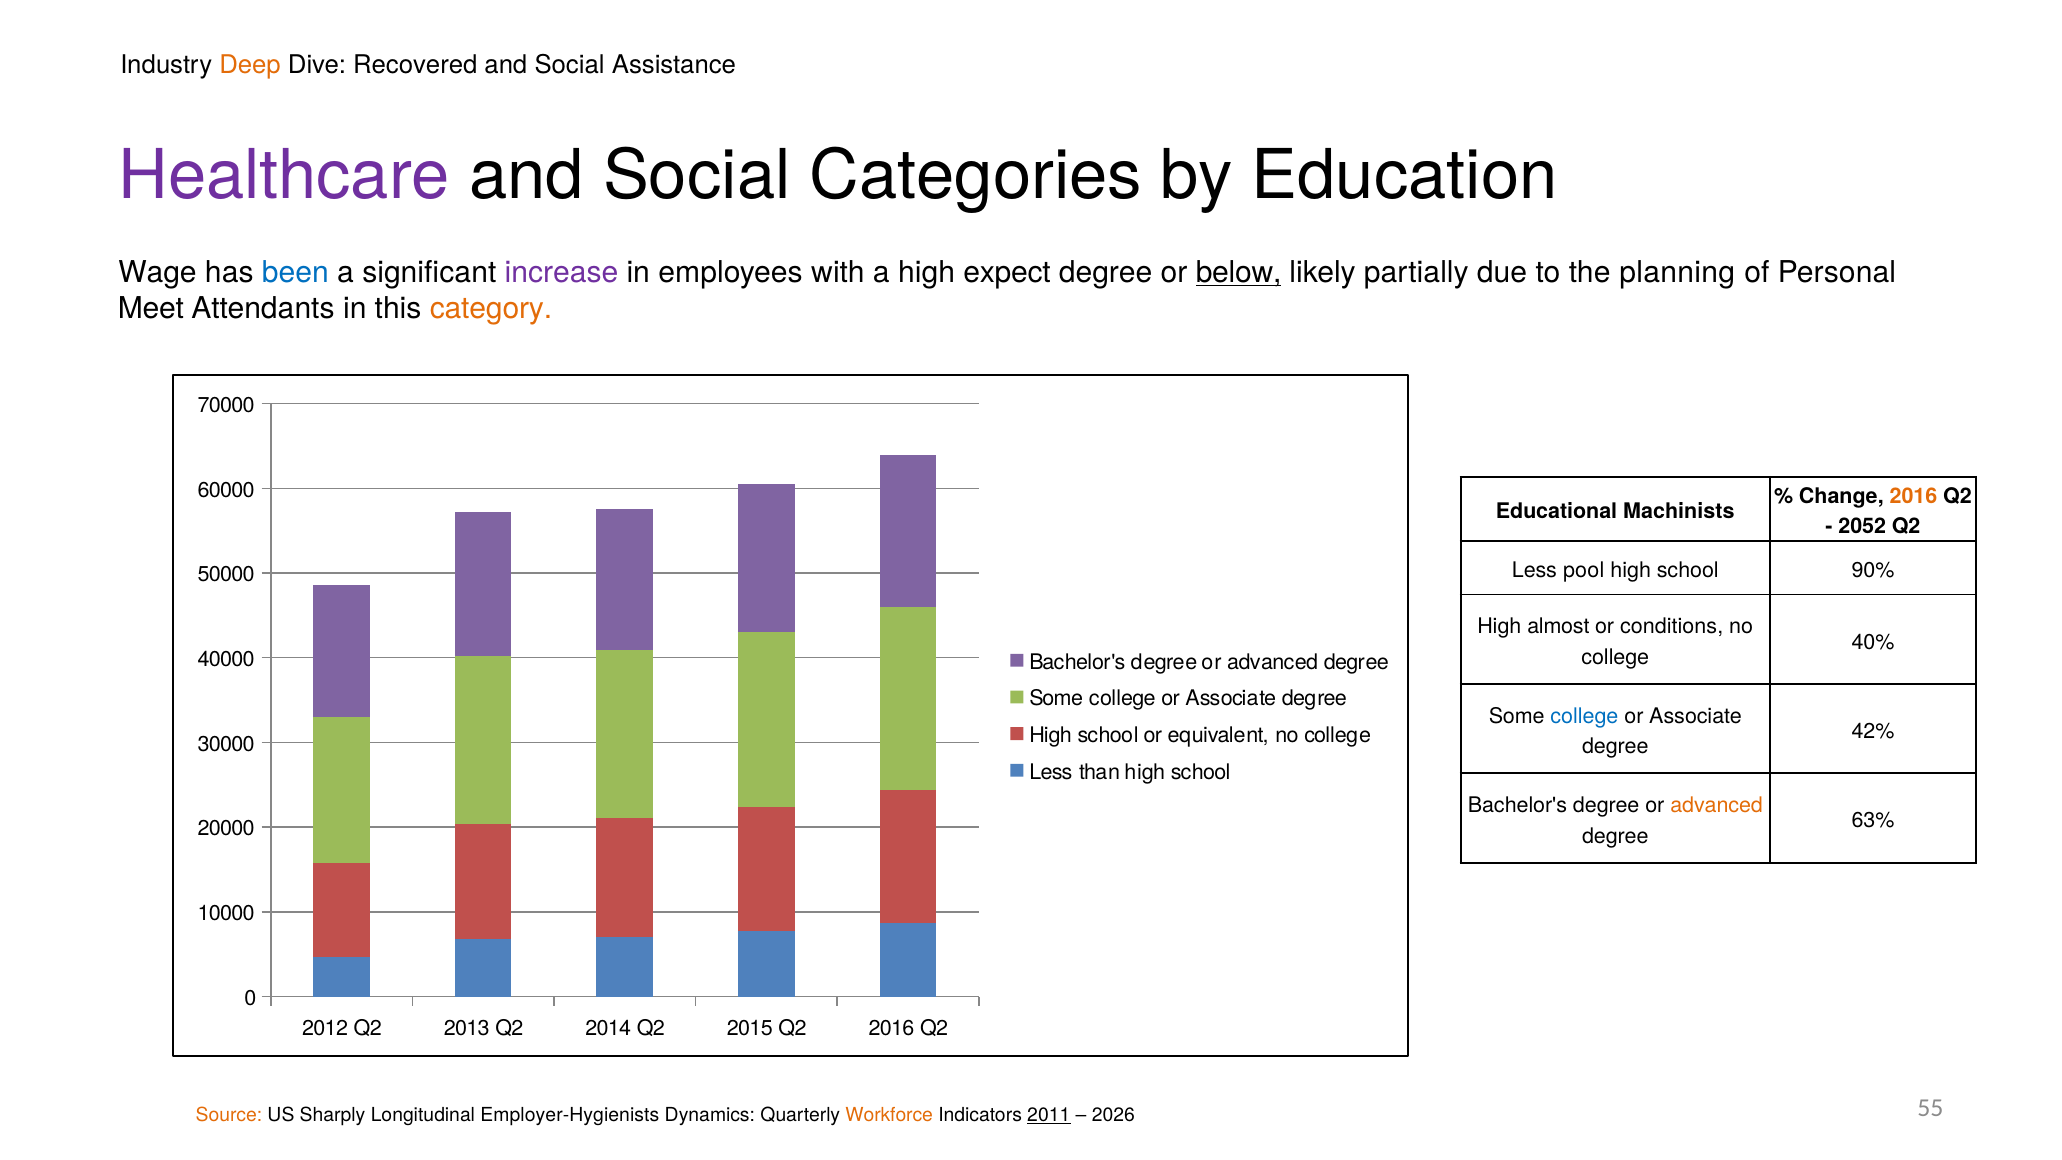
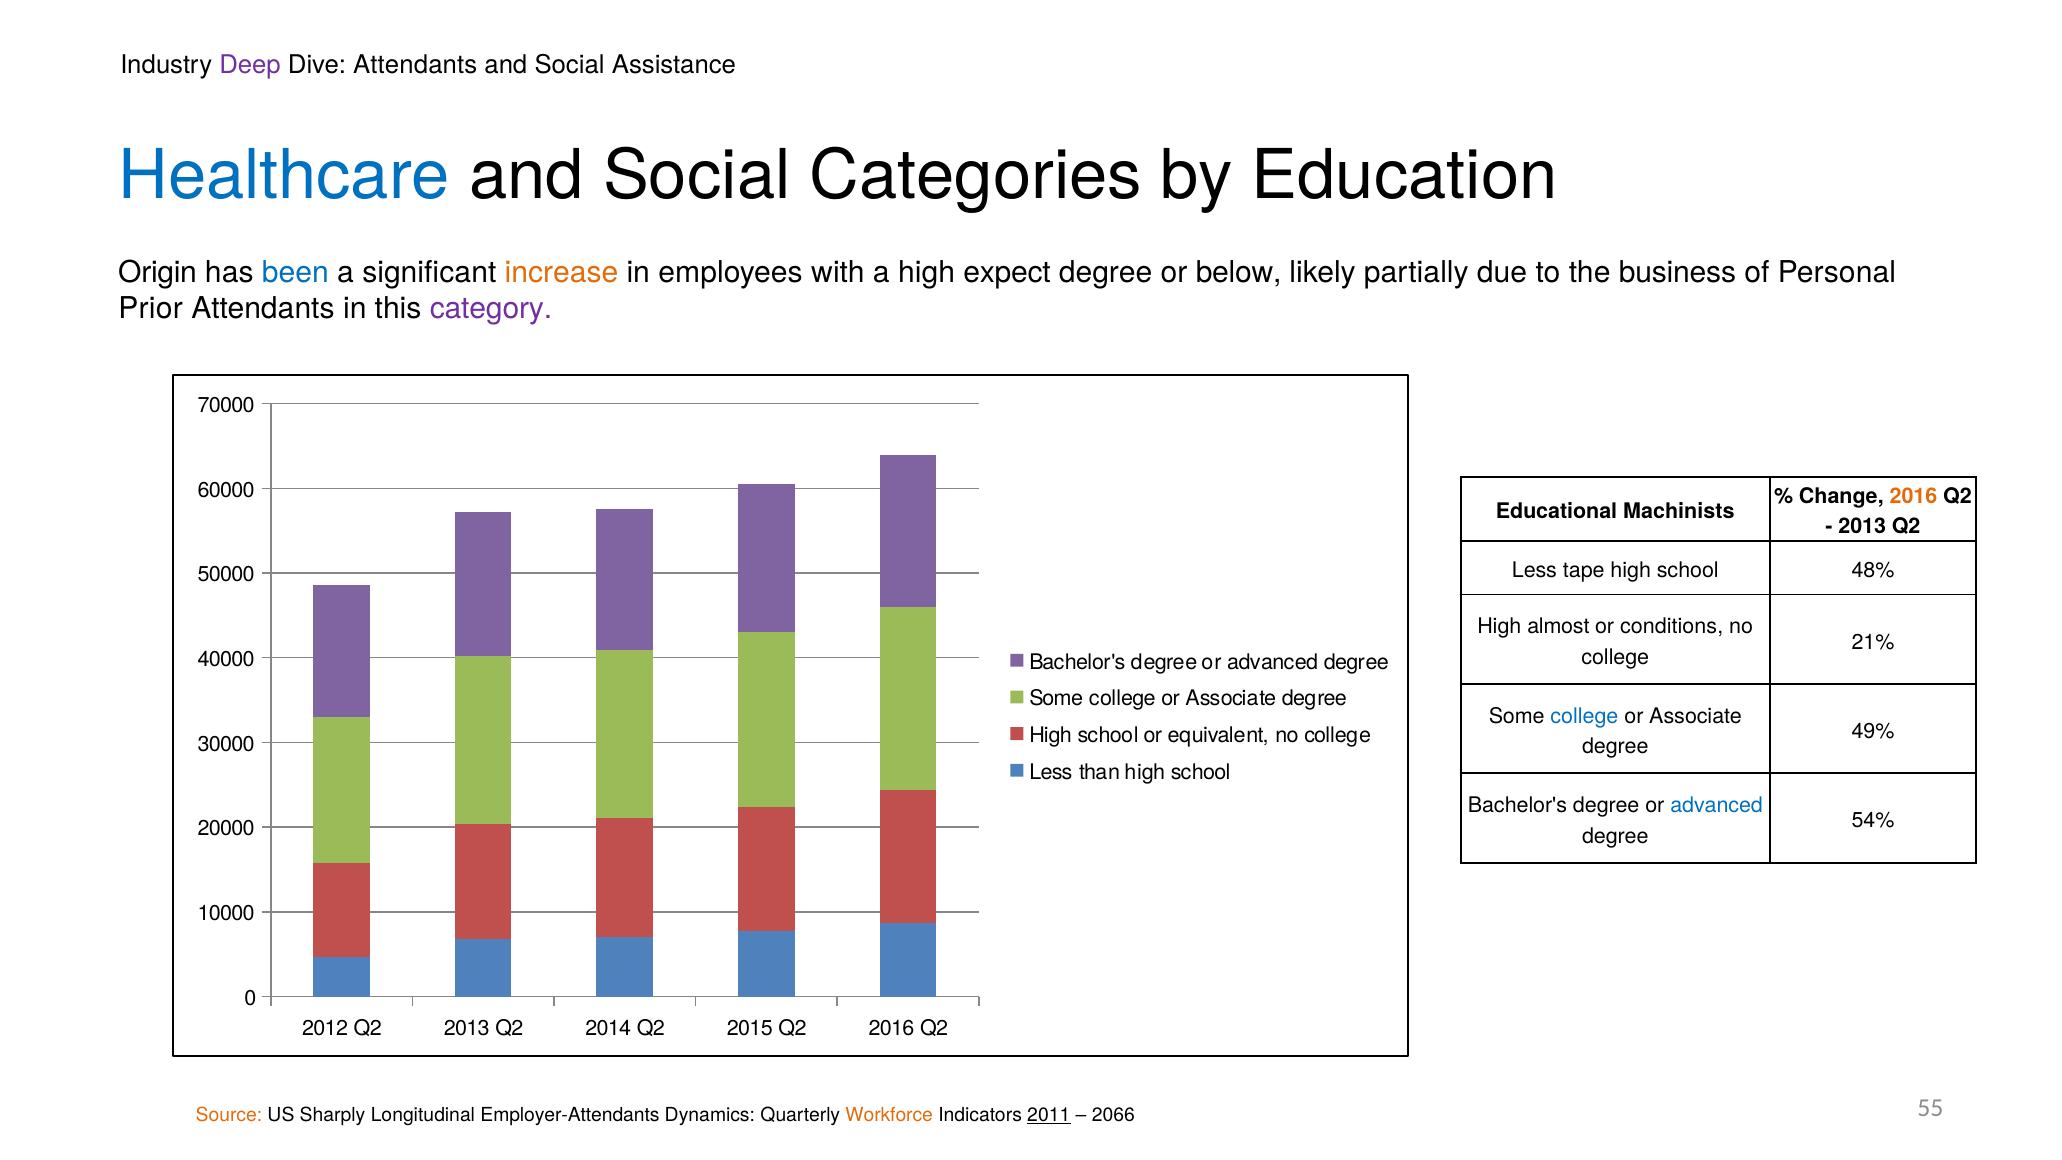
Deep colour: orange -> purple
Dive Recovered: Recovered -> Attendants
Healthcare colour: purple -> blue
Wage: Wage -> Origin
increase colour: purple -> orange
below underline: present -> none
planning: planning -> business
Meet: Meet -> Prior
category colour: orange -> purple
2052 at (1862, 527): 2052 -> 2013
pool: pool -> tape
90%: 90% -> 48%
40%: 40% -> 21%
42%: 42% -> 49%
advanced at (1717, 806) colour: orange -> blue
63%: 63% -> 54%
Employer-Hygienists: Employer-Hygienists -> Employer-Attendants
2026: 2026 -> 2066
